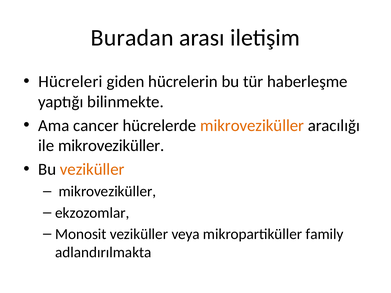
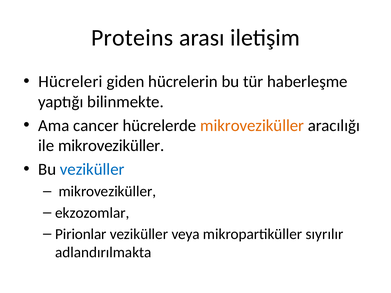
Buradan: Buradan -> Proteins
veziküller at (92, 169) colour: orange -> blue
Monosit: Monosit -> Pirionlar
family: family -> sıyrılır
